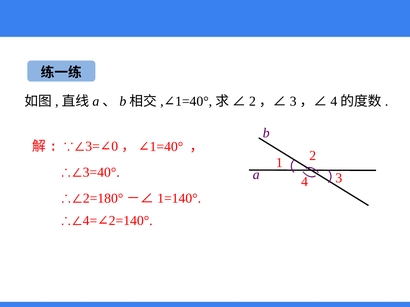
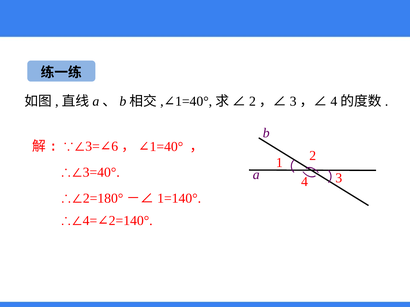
0: 0 -> 6
